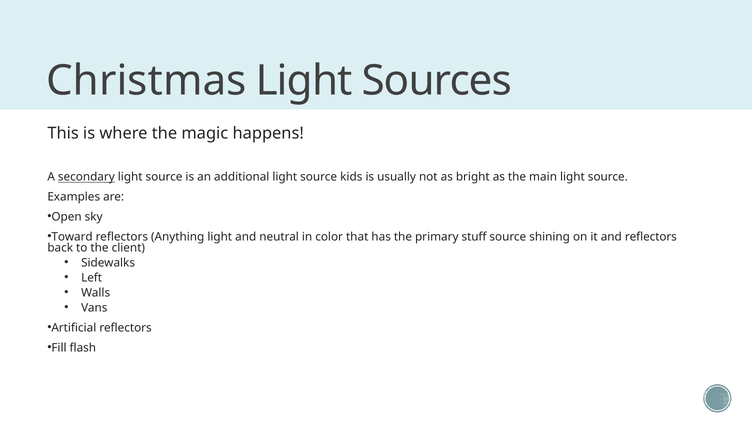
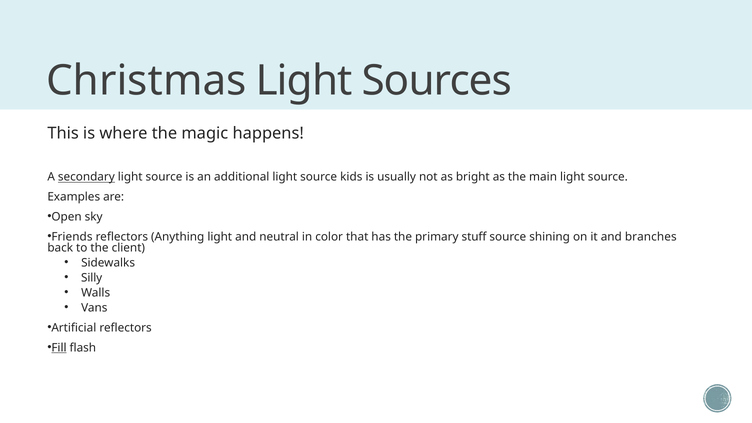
Toward: Toward -> Friends
and reflectors: reflectors -> branches
Left: Left -> Silly
Fill underline: none -> present
